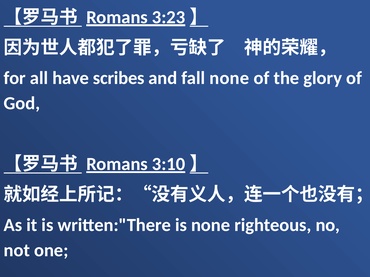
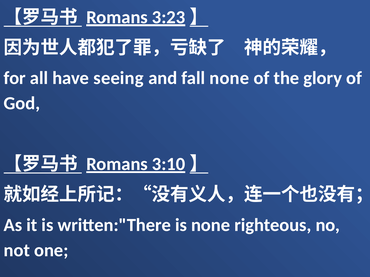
scribes: scribes -> seeing
